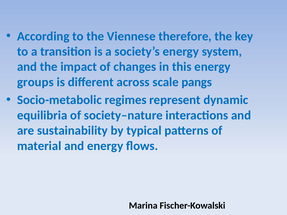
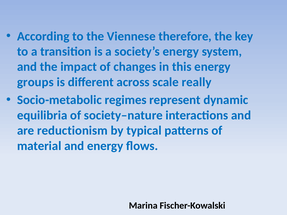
pangs: pangs -> really
sustainability: sustainability -> reductionism
